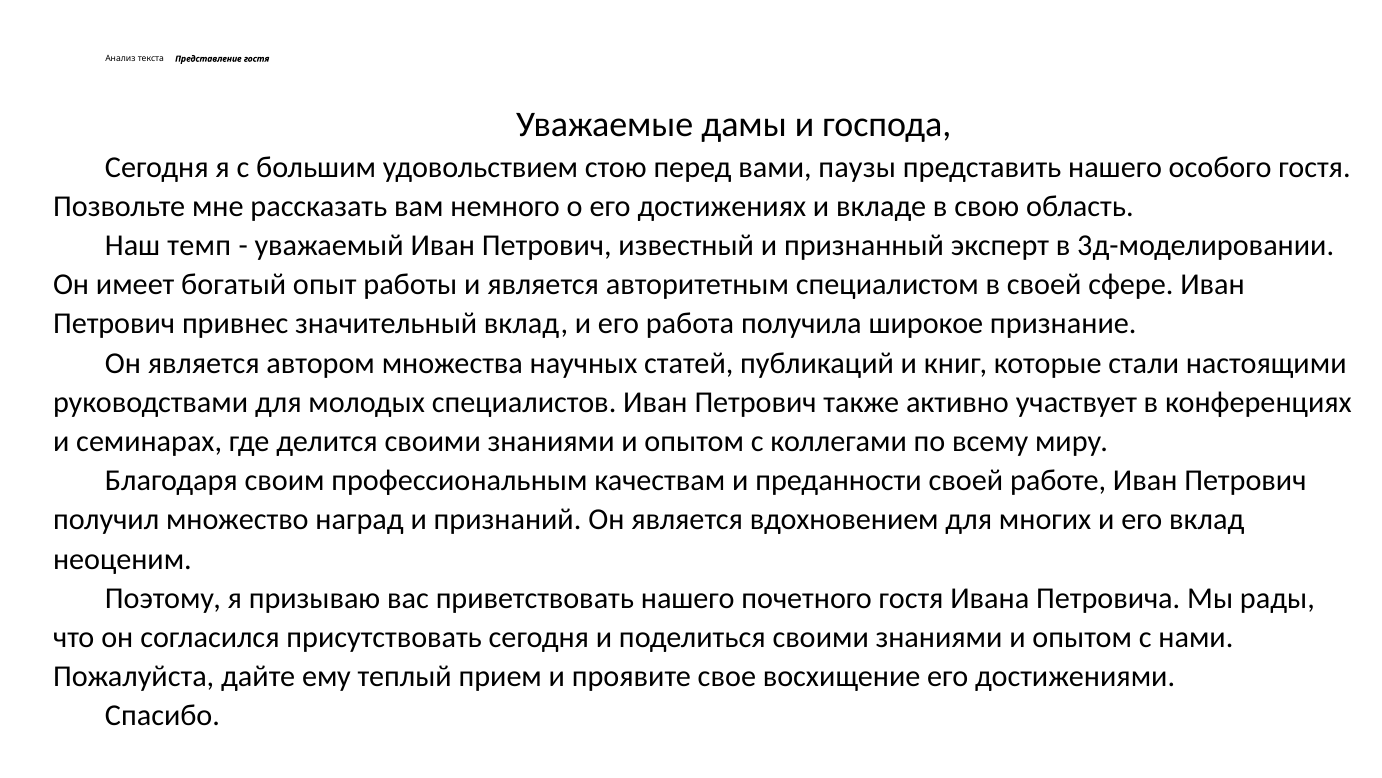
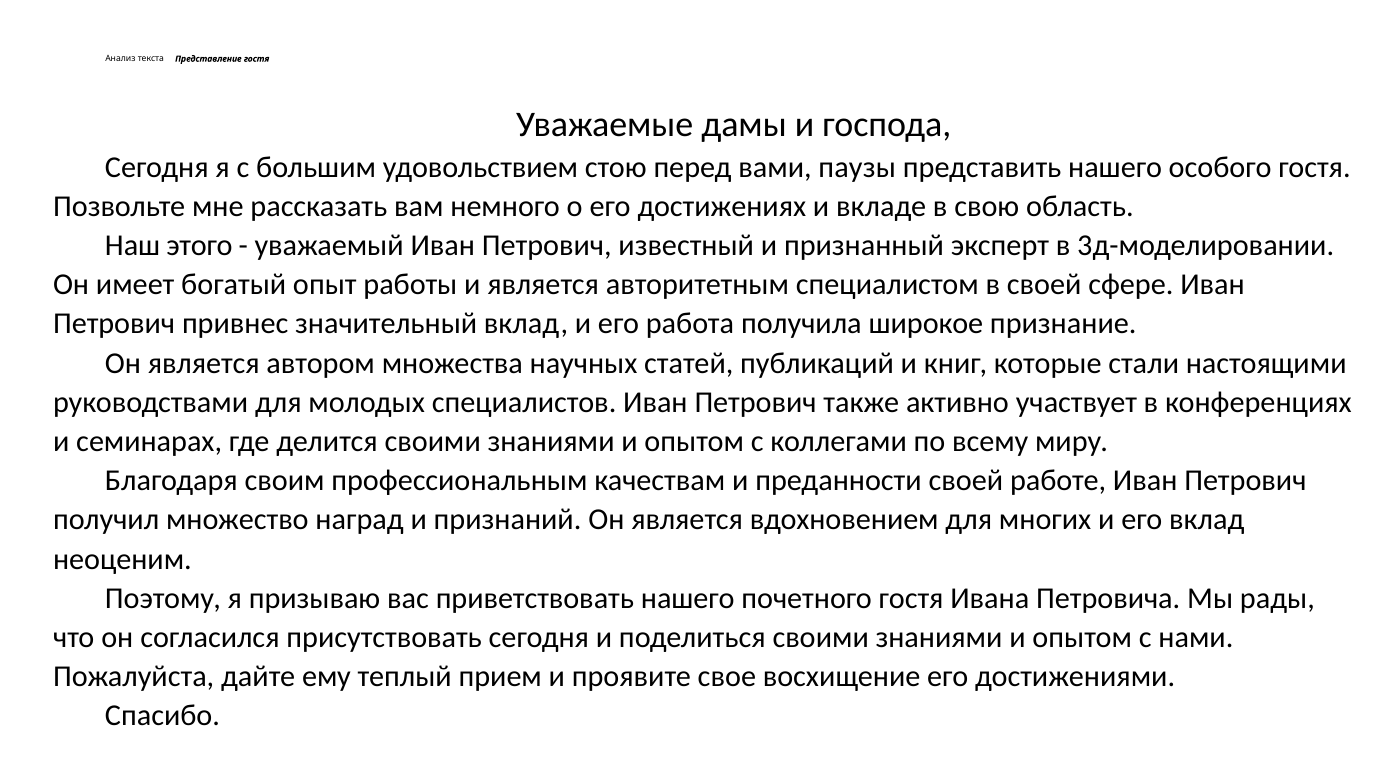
темп: темп -> этого
